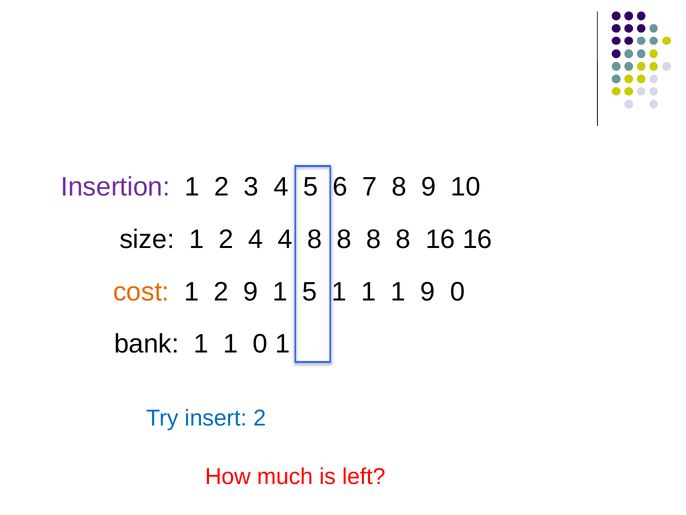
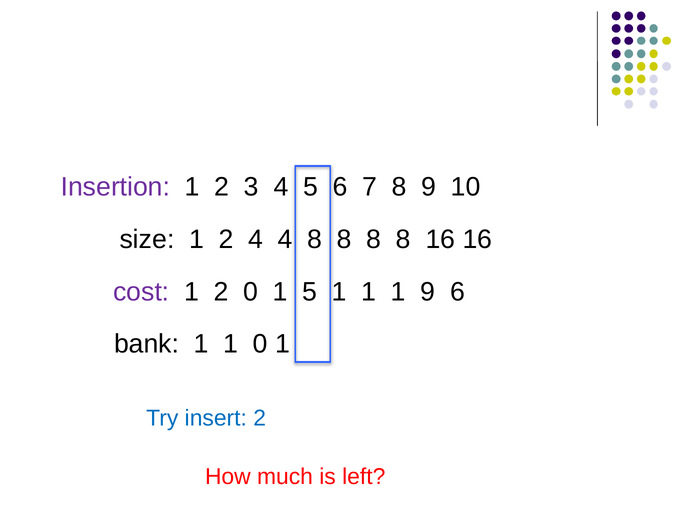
cost colour: orange -> purple
2 9: 9 -> 0
9 0: 0 -> 6
